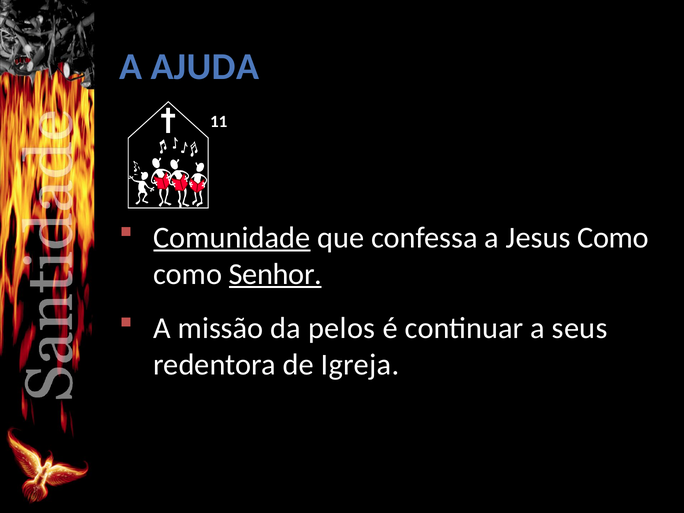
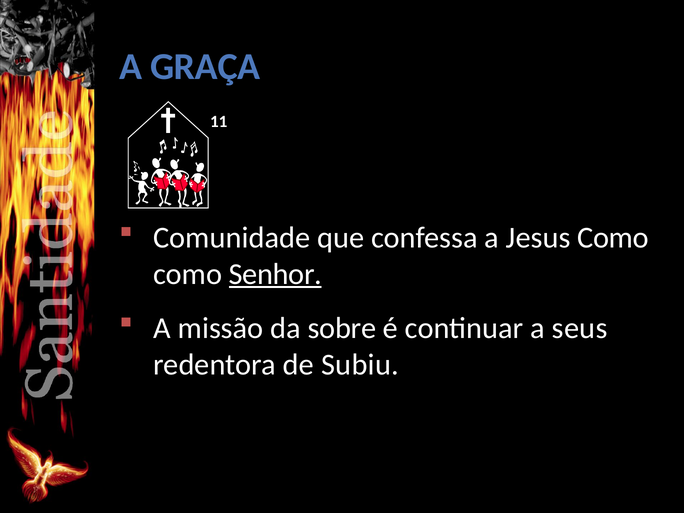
AJUDA: AJUDA -> GRAÇA
Comunidade underline: present -> none
pelos: pelos -> sobre
Igreja: Igreja -> Subiu
